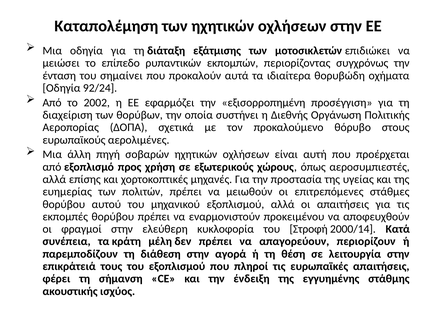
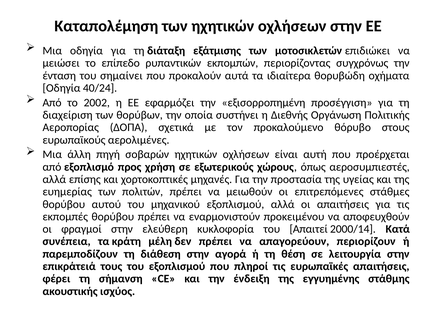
92/24: 92/24 -> 40/24
Στροφή: Στροφή -> Απαιτεί
